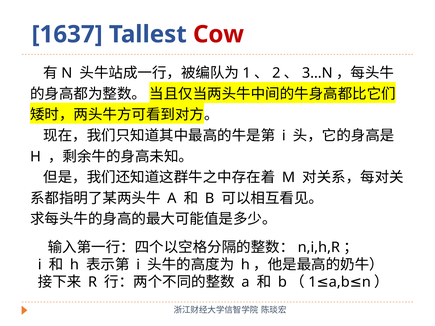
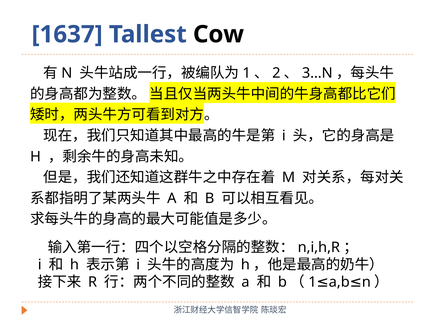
Cow colour: red -> black
